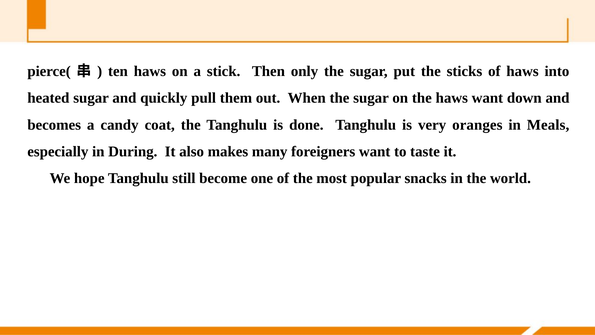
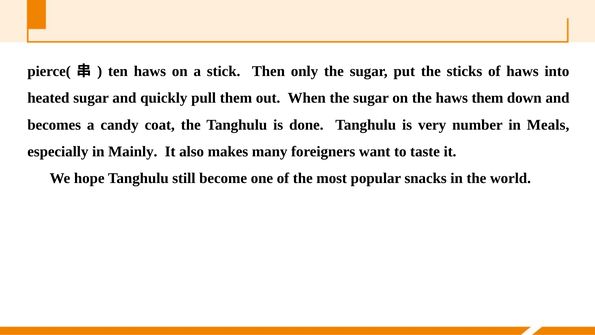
haws want: want -> them
oranges: oranges -> number
During: During -> Mainly
